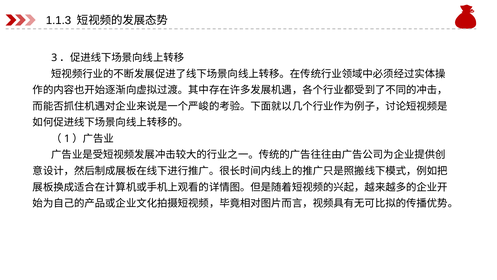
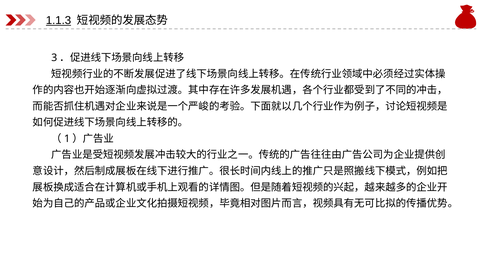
1.1.3 underline: none -> present
